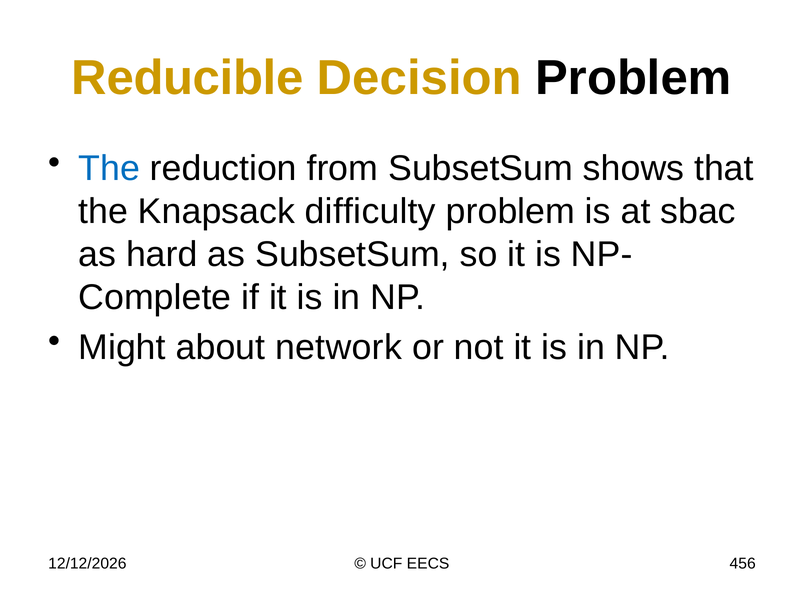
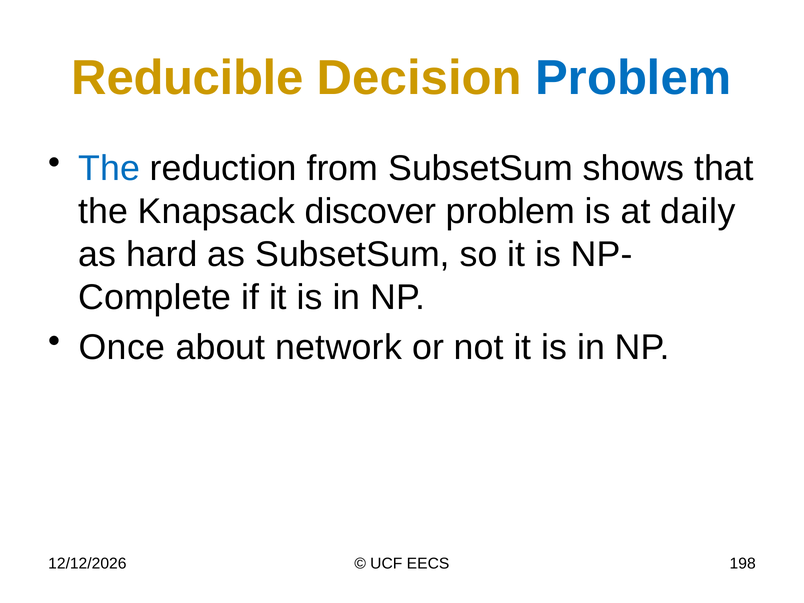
Problem at (633, 78) colour: black -> blue
difficulty: difficulty -> discover
sbac: sbac -> daily
Might: Might -> Once
456: 456 -> 198
